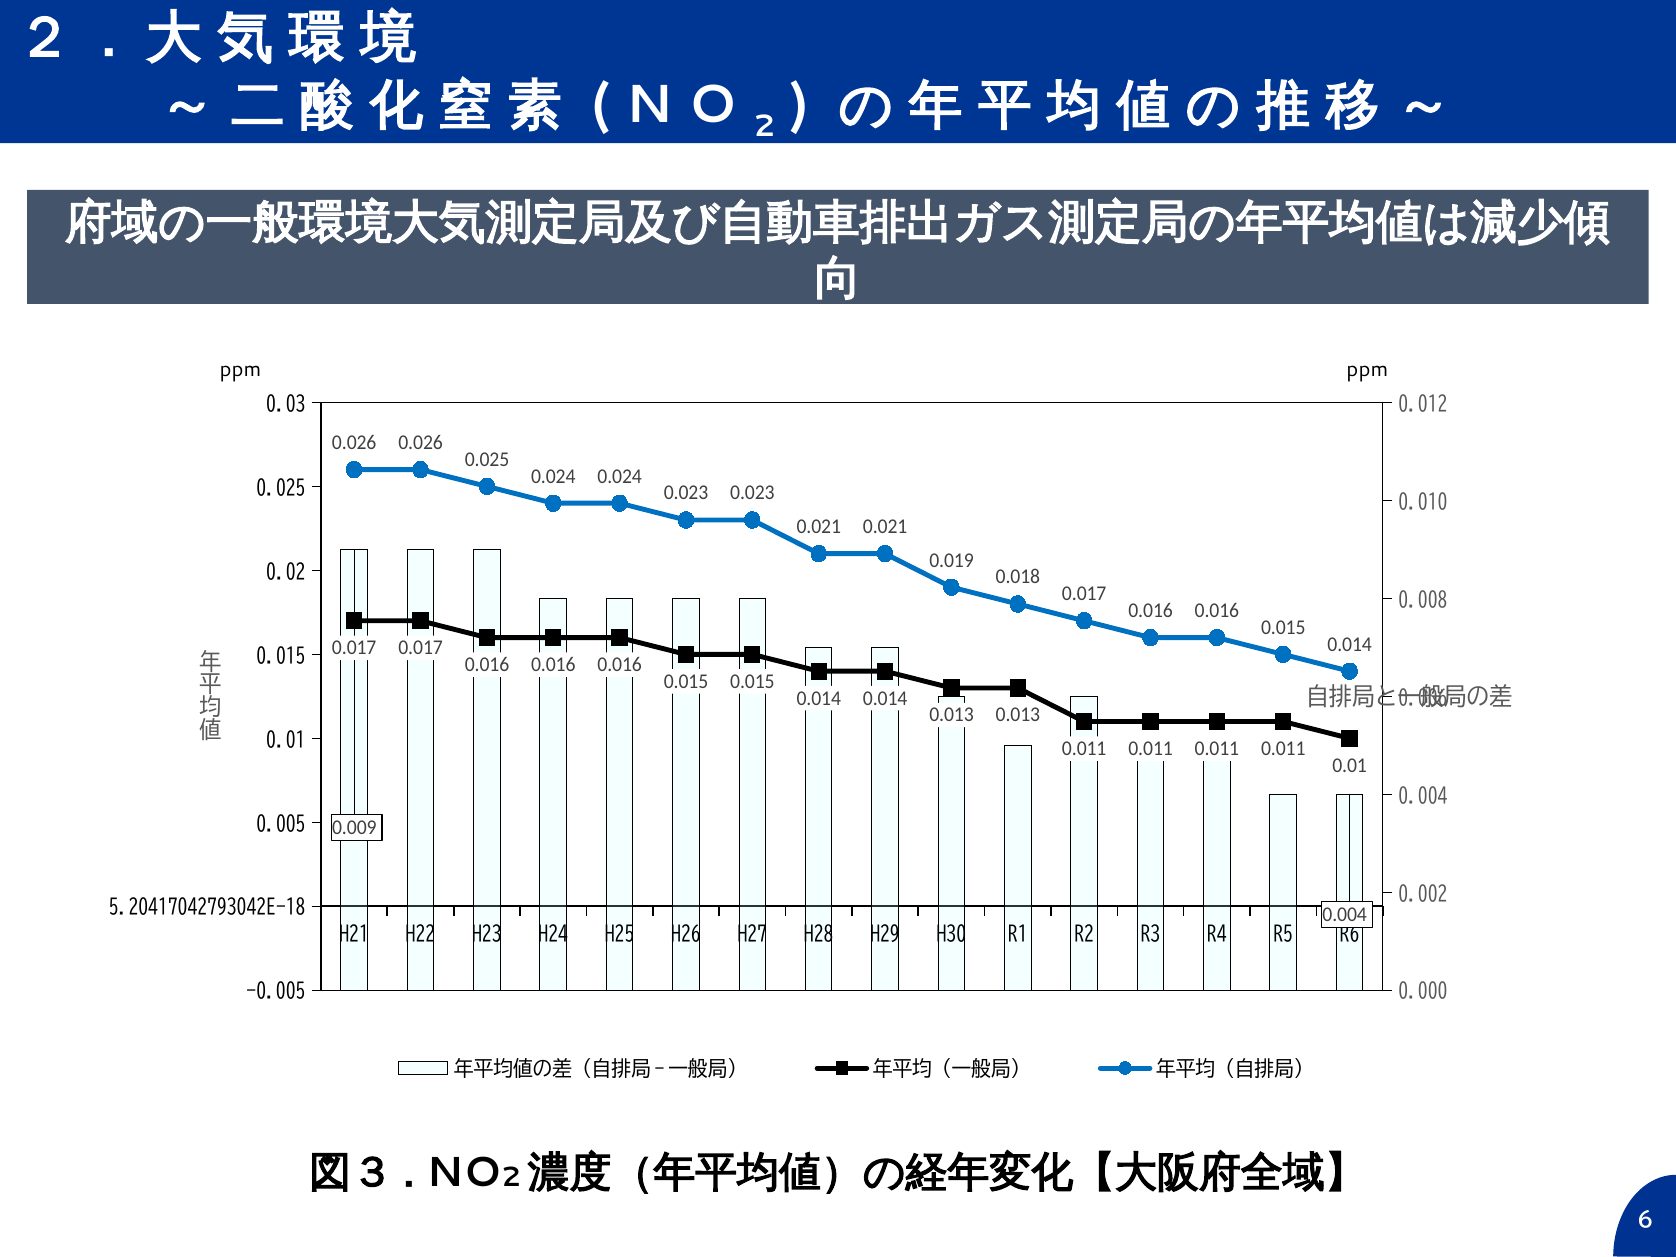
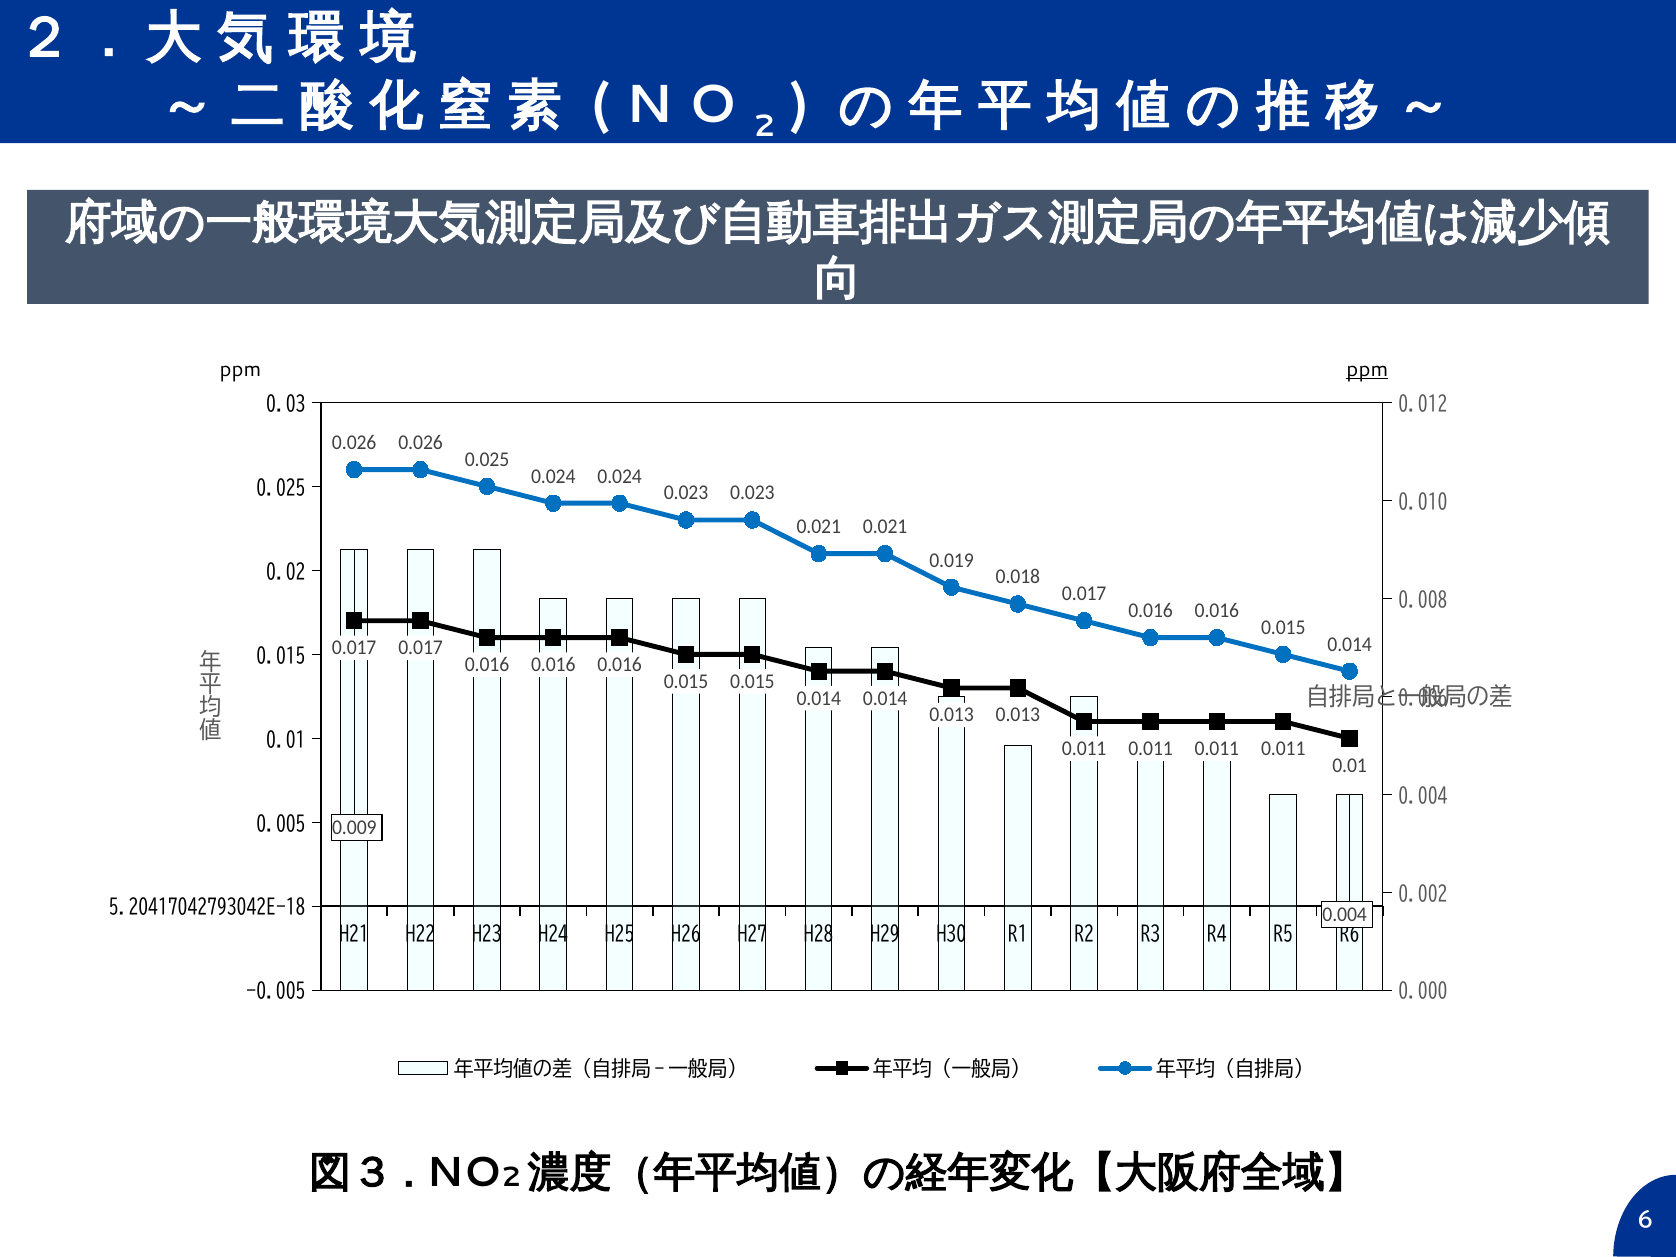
ppm at (1367, 369) underline: none -> present
